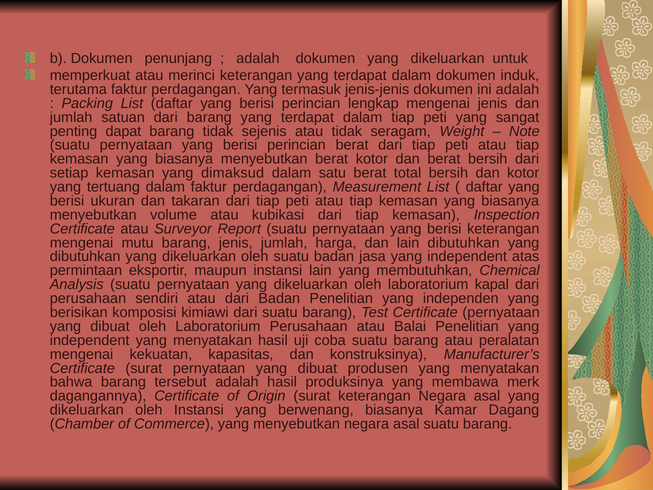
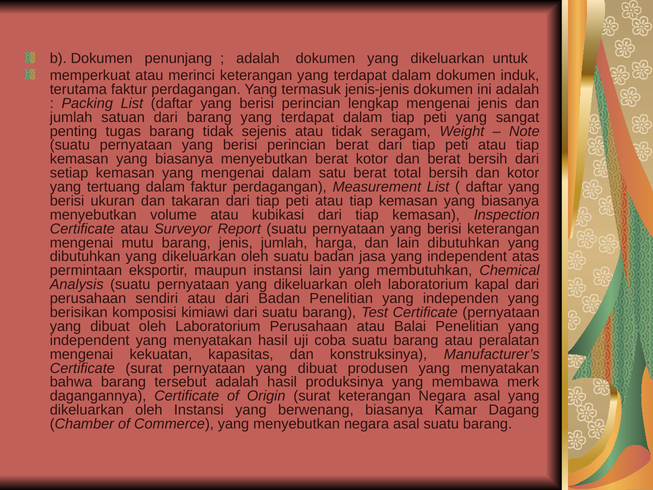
dapat: dapat -> tugas
yang dimaksud: dimaksud -> mengenai
